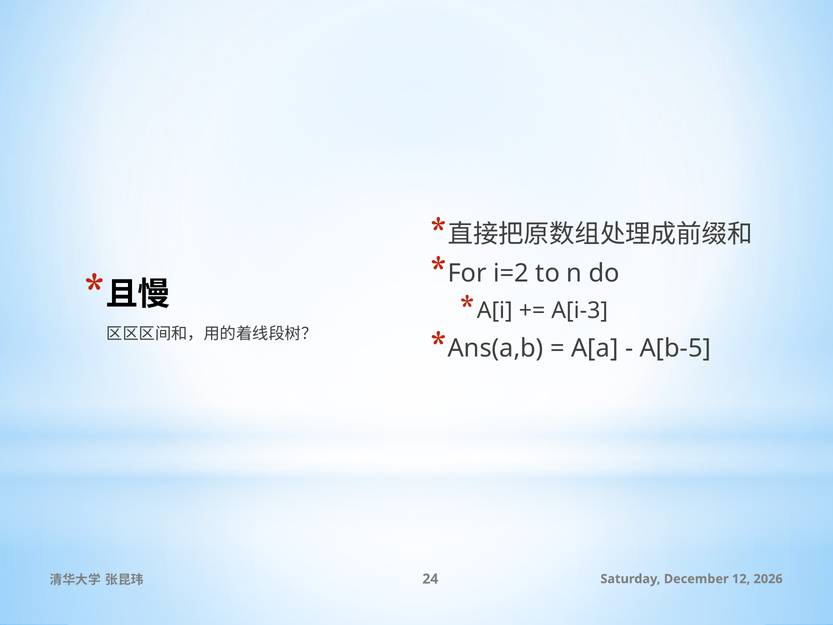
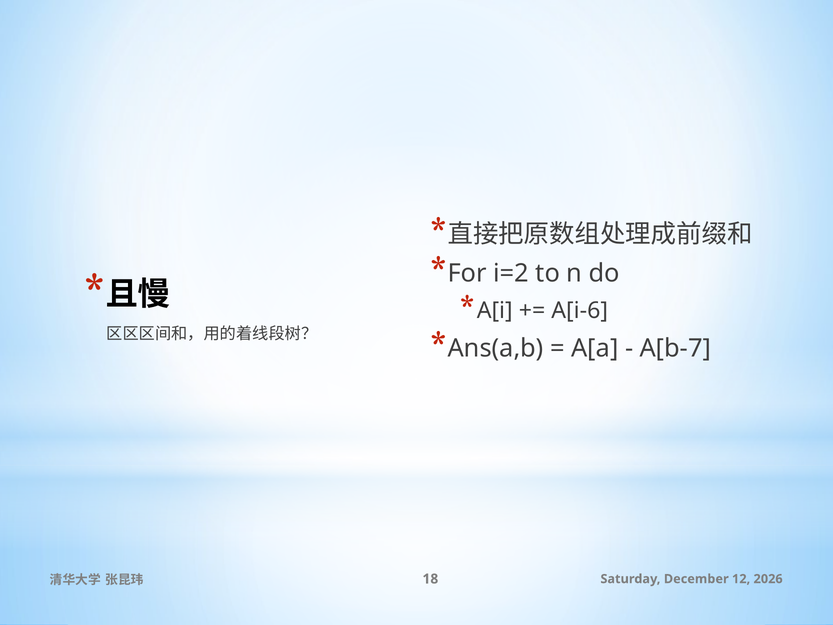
A[i-3: A[i-3 -> A[i-6
A[b-5: A[b-5 -> A[b-7
24: 24 -> 18
